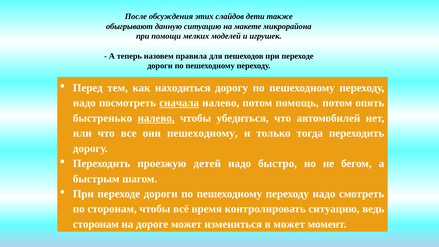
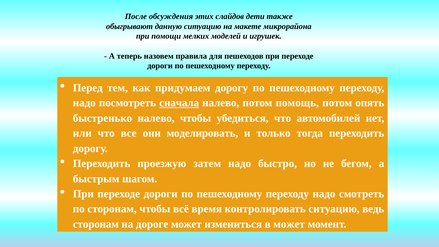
находиться: находиться -> придумаем
налево at (156, 118) underline: present -> none
они пешеходному: пешеходному -> моделировать
детей: детей -> затем
